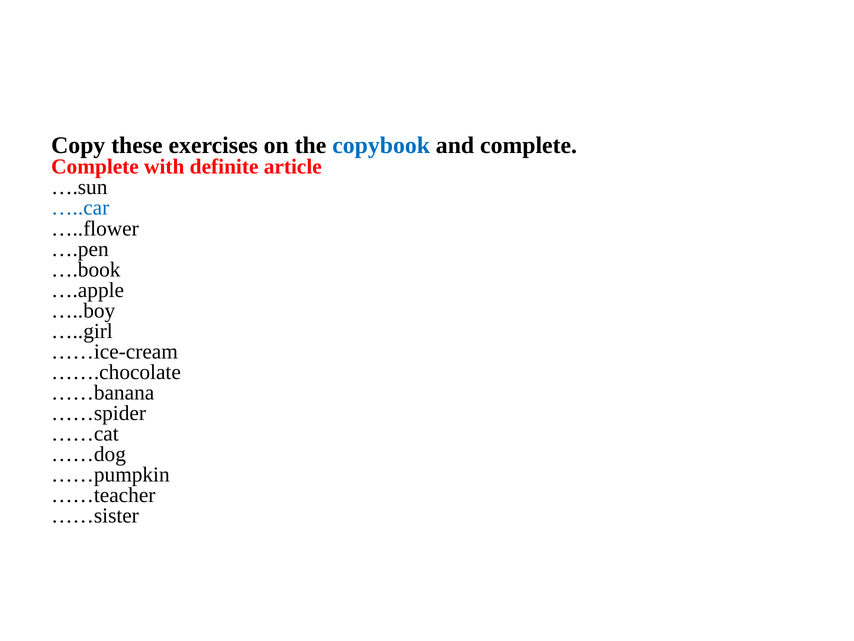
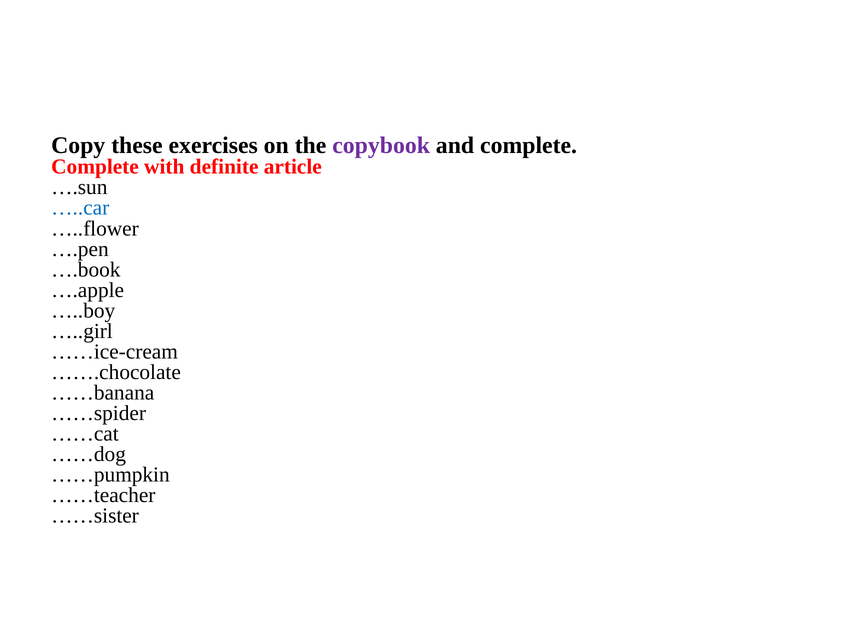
copybook colour: blue -> purple
